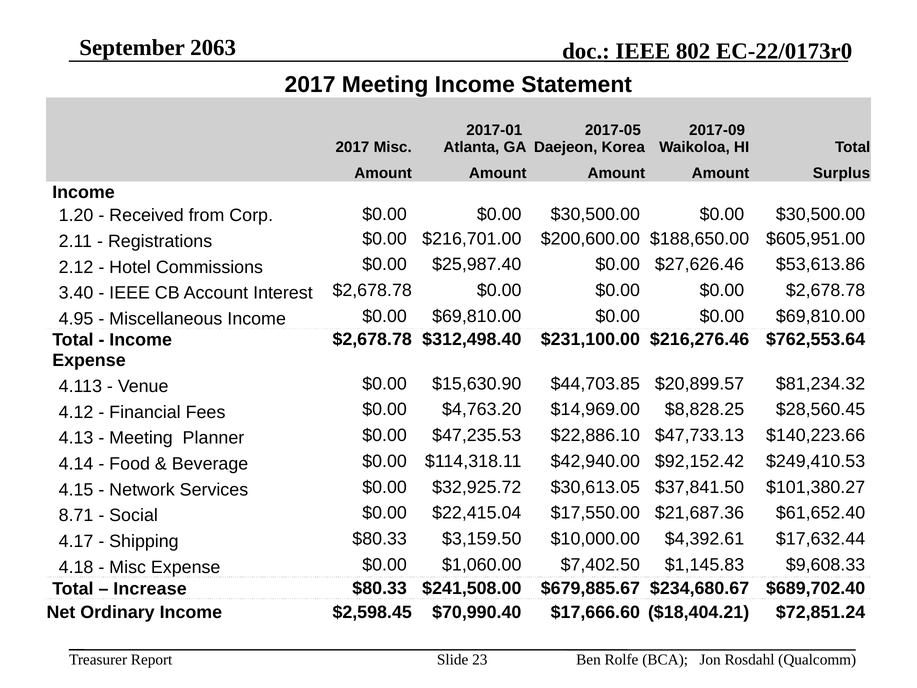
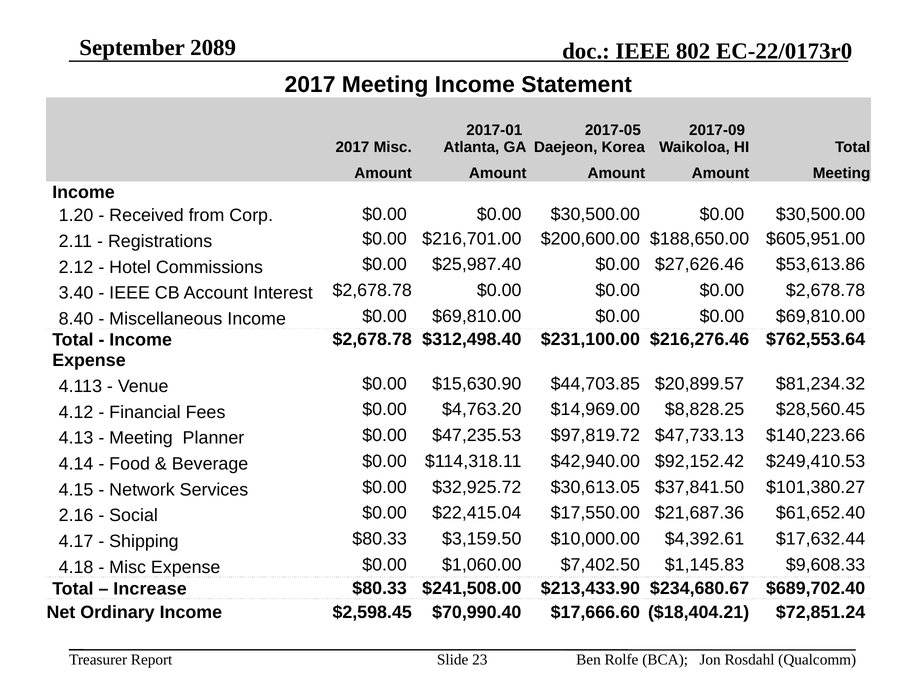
2063: 2063 -> 2089
Amount Surplus: Surplus -> Meeting
4.95: 4.95 -> 8.40
$22,886.10: $22,886.10 -> $97,819.72
8.71: 8.71 -> 2.16
$679,885.67: $679,885.67 -> $213,433.90
